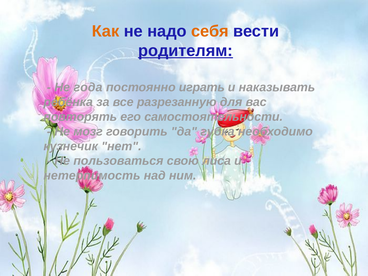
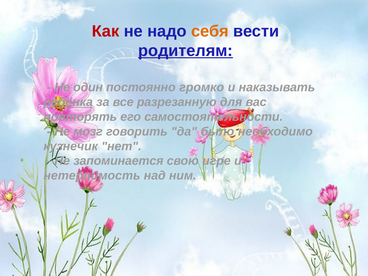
Как colour: orange -> red
года: года -> один
играть: играть -> громко
ребёнка underline: none -> present
губка: губка -> было
пользоваться: пользоваться -> запоминается
лиса: лиса -> игре
